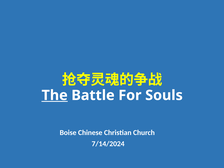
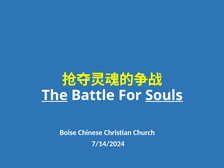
Souls underline: none -> present
